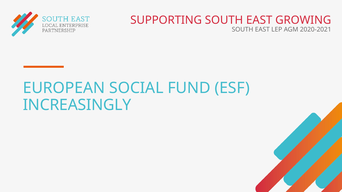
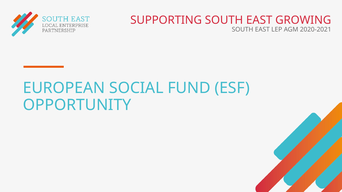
INCREASINGLY: INCREASINGLY -> OPPORTUNITY
